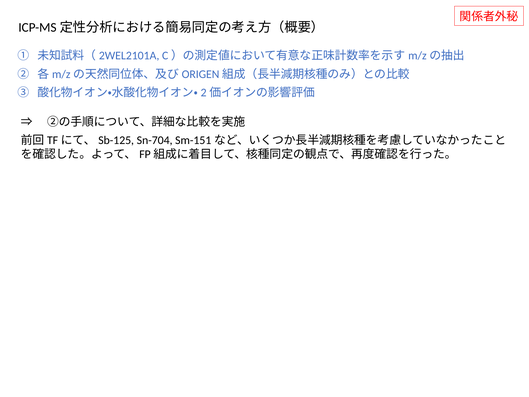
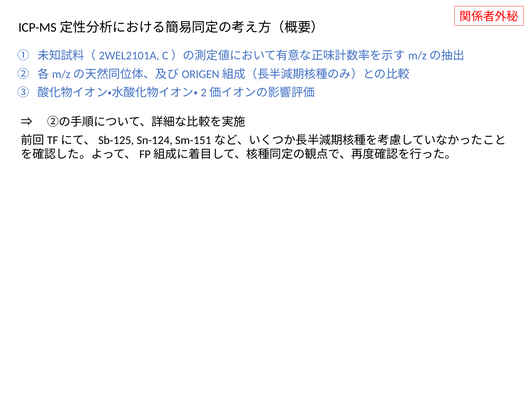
Sn-704: Sn-704 -> Sn-124
